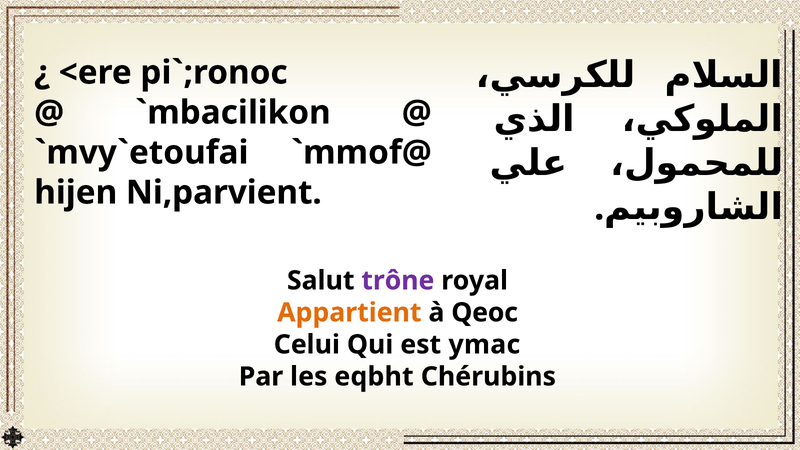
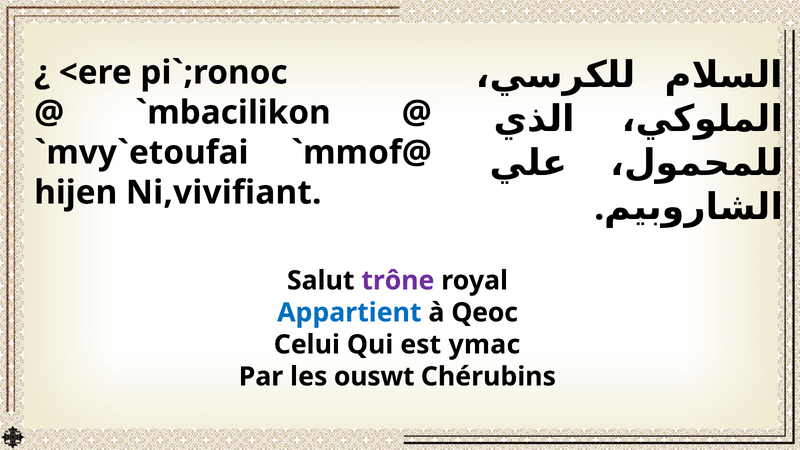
Ni,parvient: Ni,parvient -> Ni,vivifiant
Appartient colour: orange -> blue
eqbht: eqbht -> ouswt
